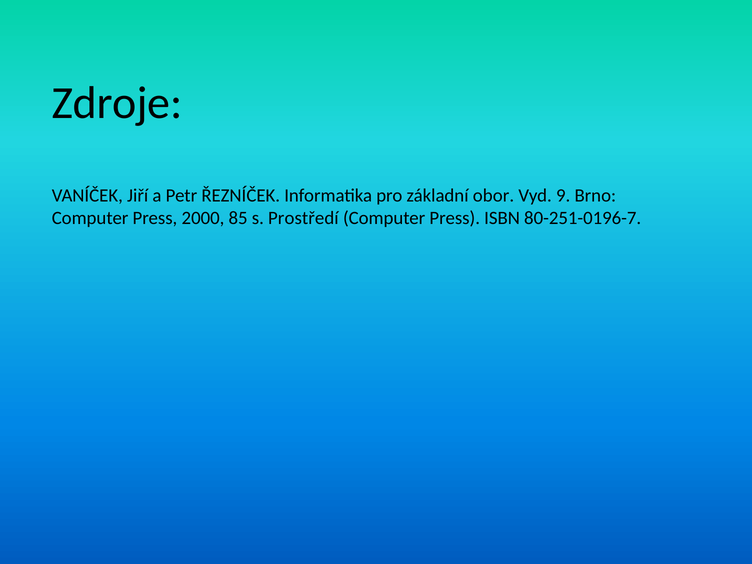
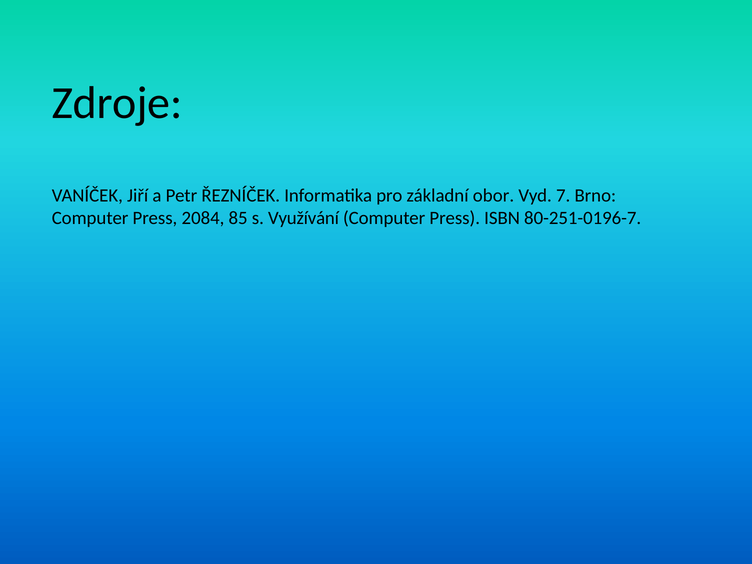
9: 9 -> 7
2000: 2000 -> 2084
Prostředí: Prostředí -> Využívání
